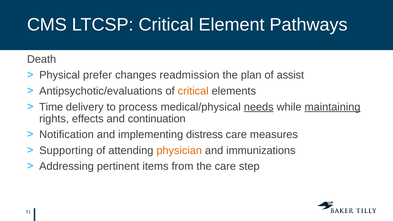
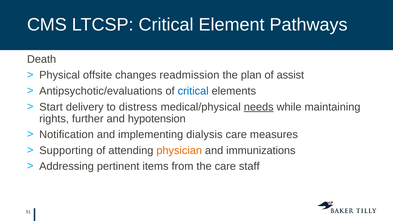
prefer: prefer -> offsite
critical at (193, 91) colour: orange -> blue
Time: Time -> Start
process: process -> distress
maintaining underline: present -> none
effects: effects -> further
continuation: continuation -> hypotension
distress: distress -> dialysis
step: step -> staff
